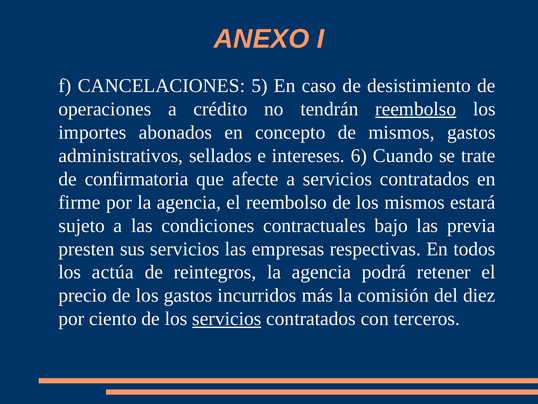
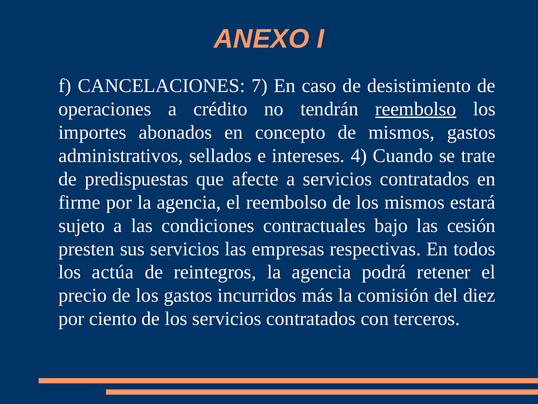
5: 5 -> 7
6: 6 -> 4
confirmatoria: confirmatoria -> predispuestas
previa: previa -> cesión
servicios at (227, 319) underline: present -> none
